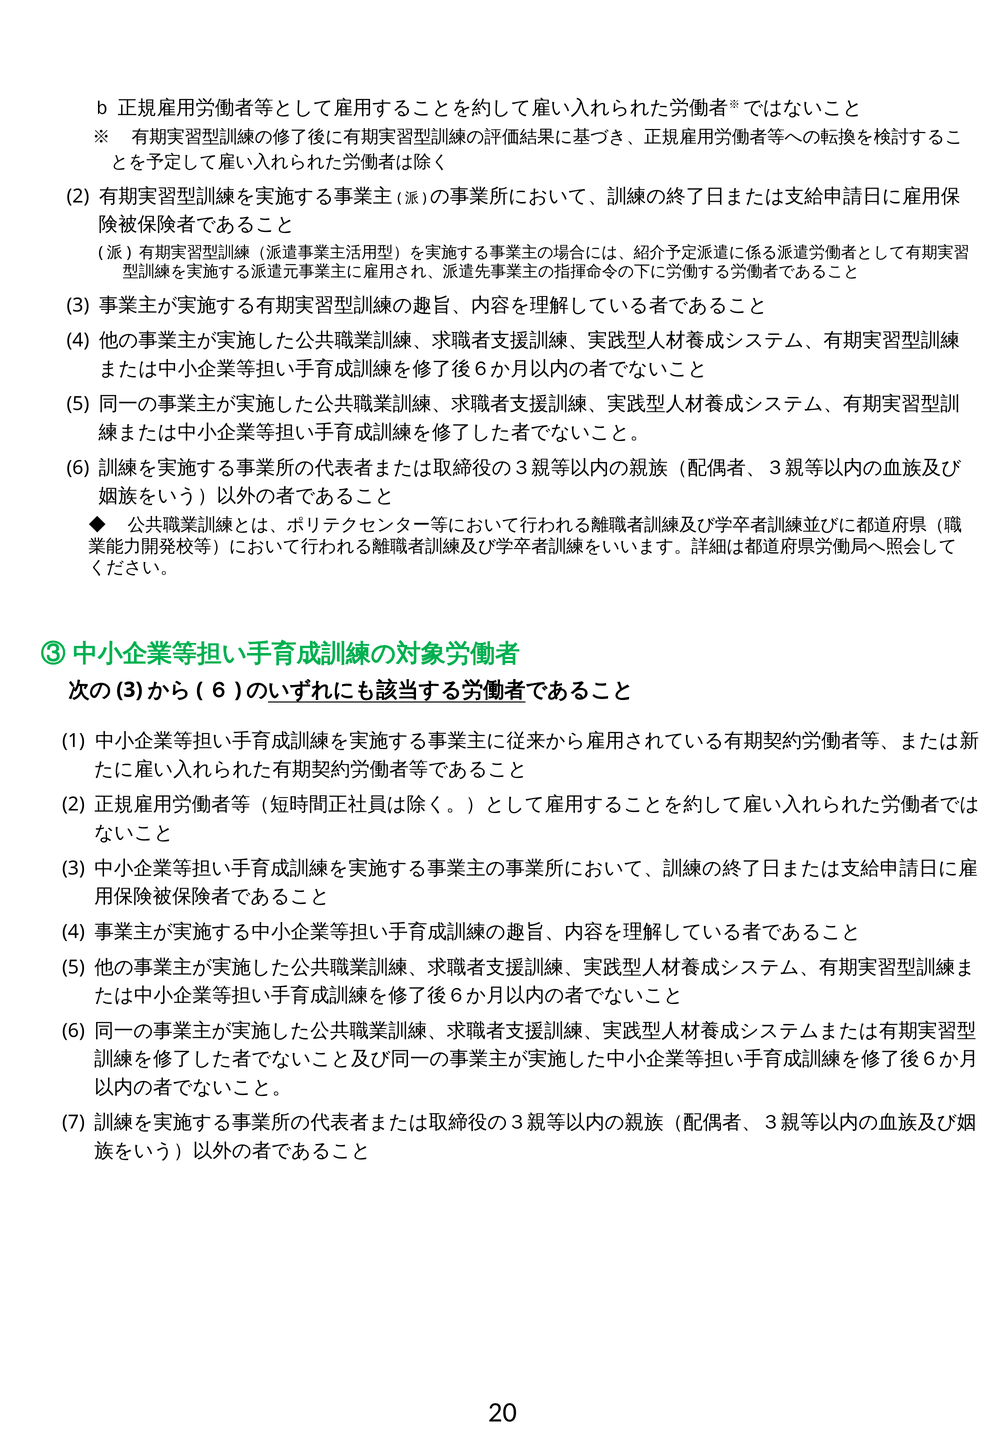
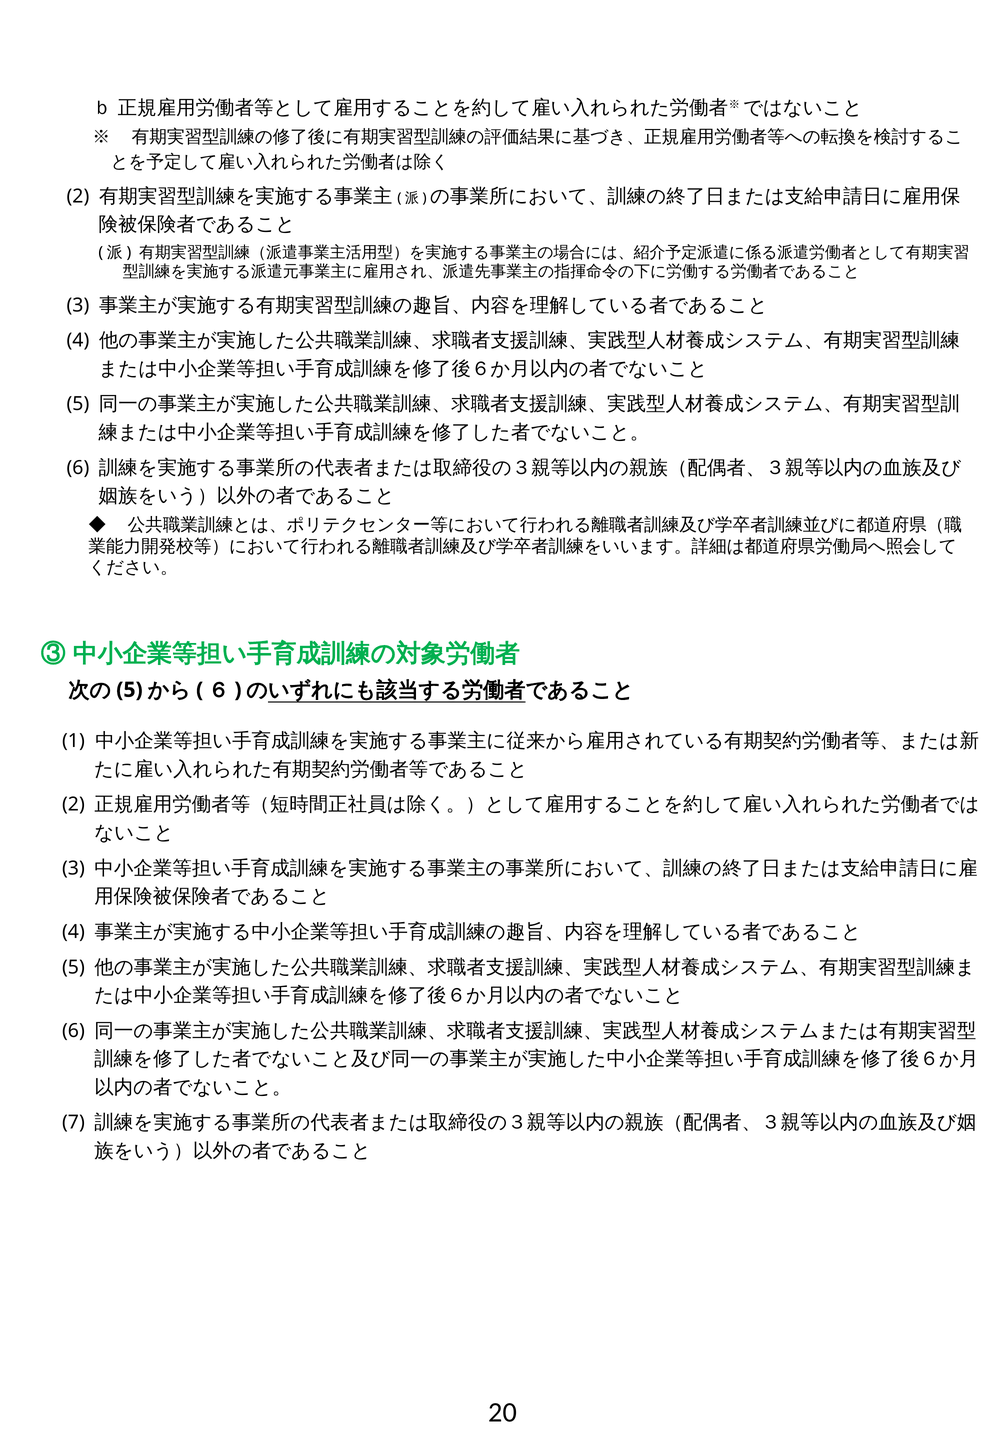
3 at (129, 690): 3 -> 5
